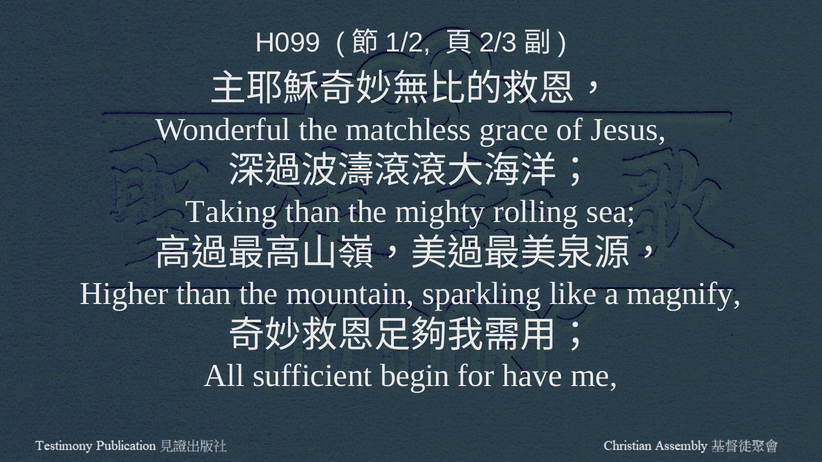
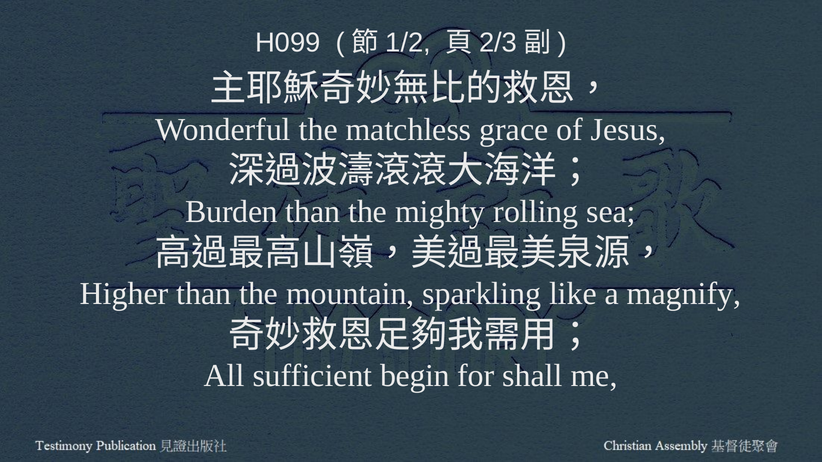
Taking: Taking -> Burden
have: have -> shall
